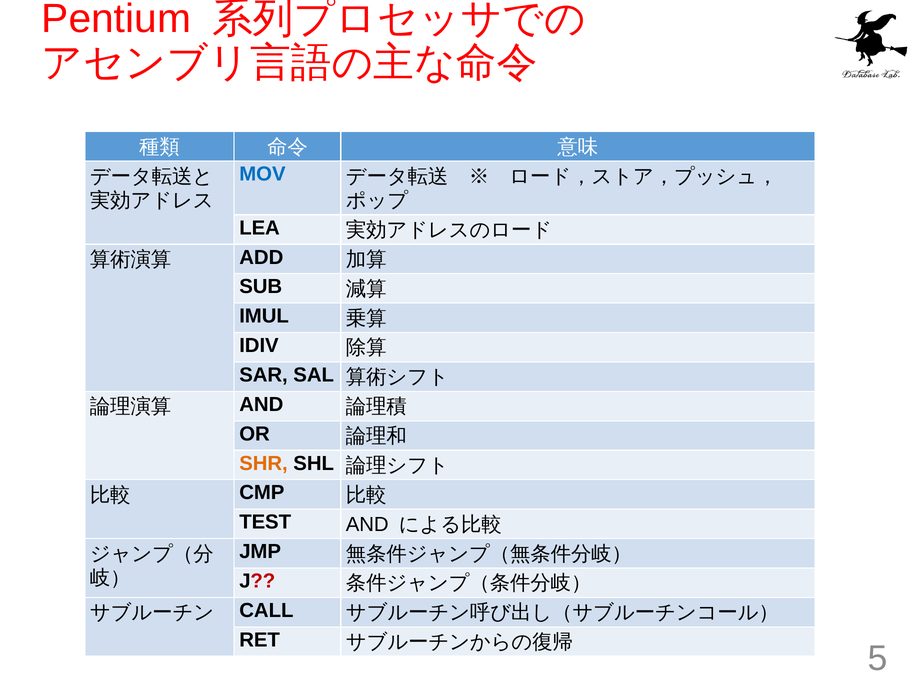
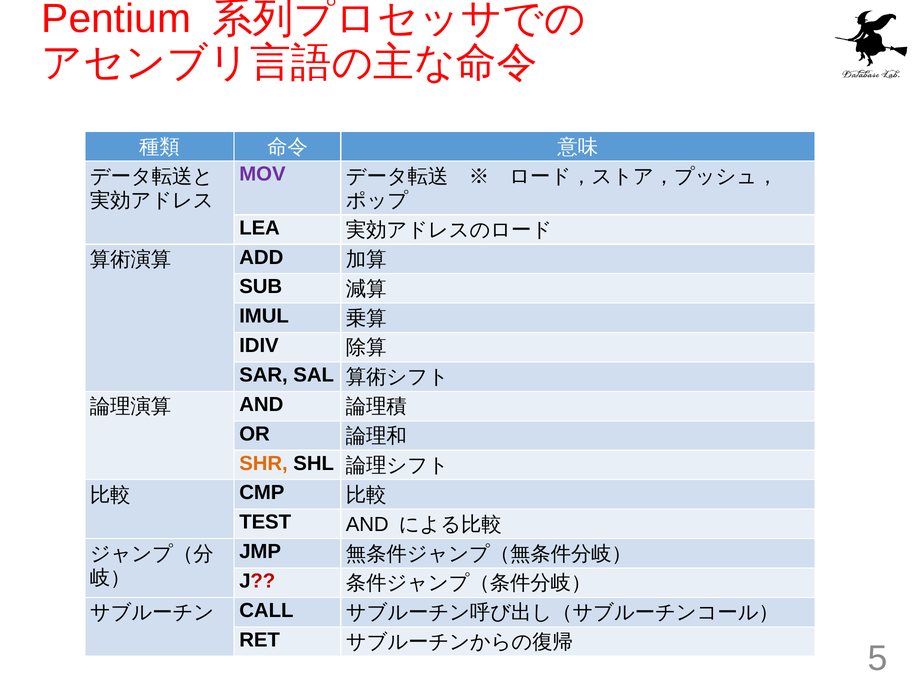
MOV colour: blue -> purple
